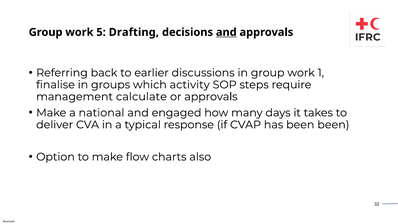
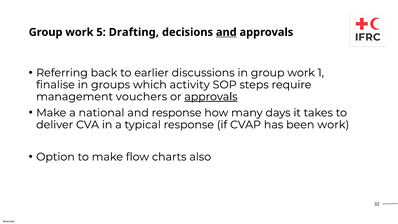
calculate: calculate -> vouchers
approvals at (211, 97) underline: none -> present
and engaged: engaged -> response
been been: been -> work
